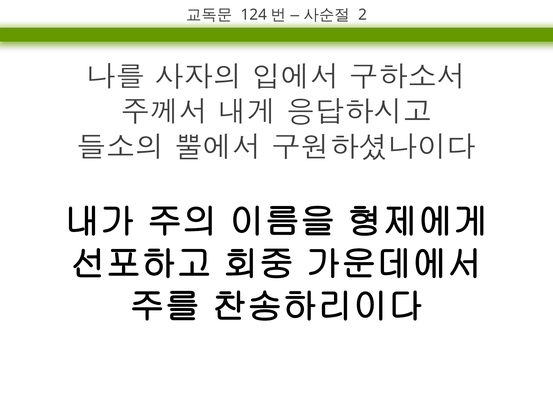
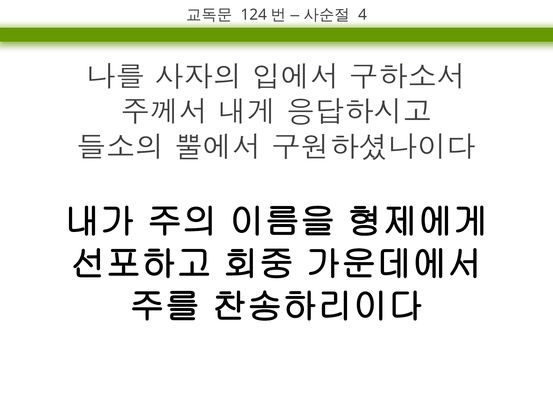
2: 2 -> 4
